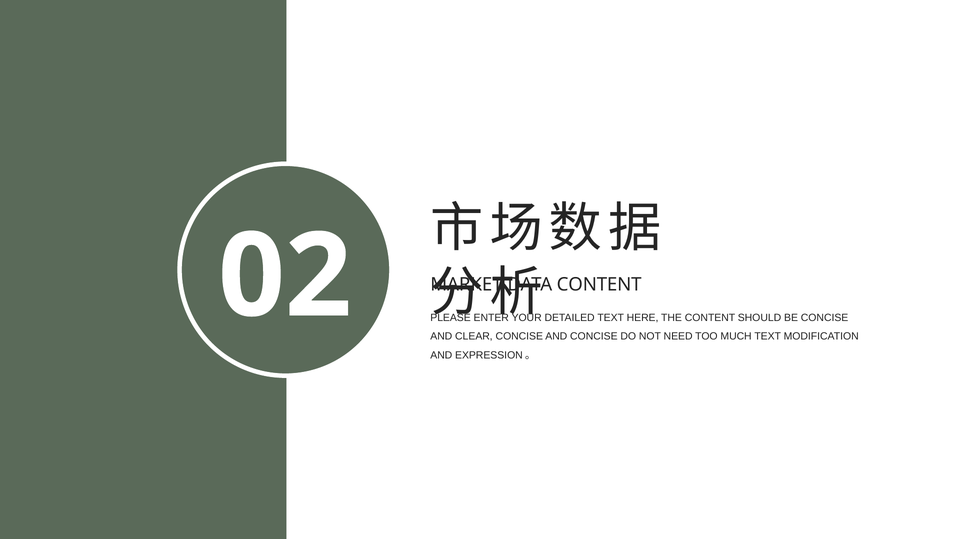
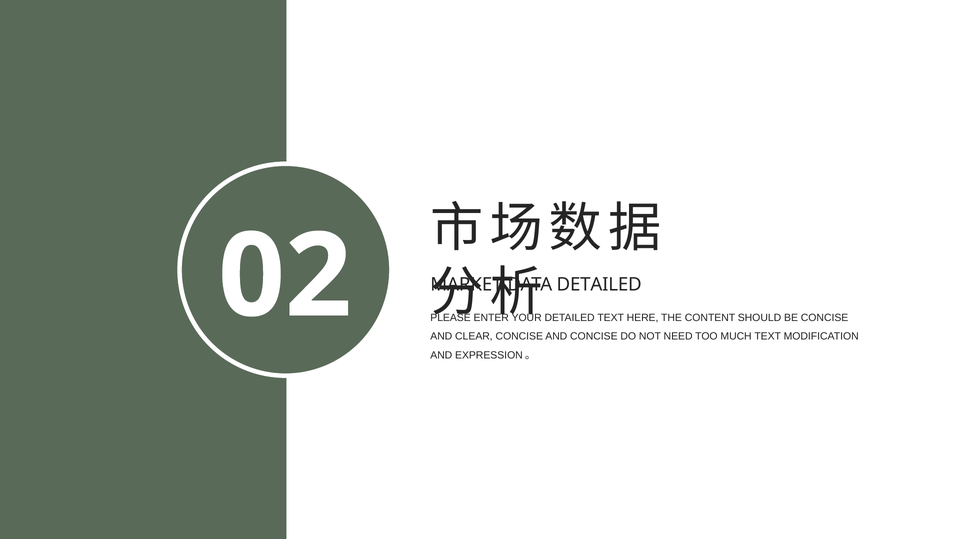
CONTENT at (599, 285): CONTENT -> DETAILED
